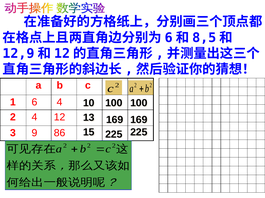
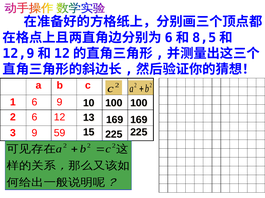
6 4: 4 -> 9
2 4: 4 -> 6
86: 86 -> 59
